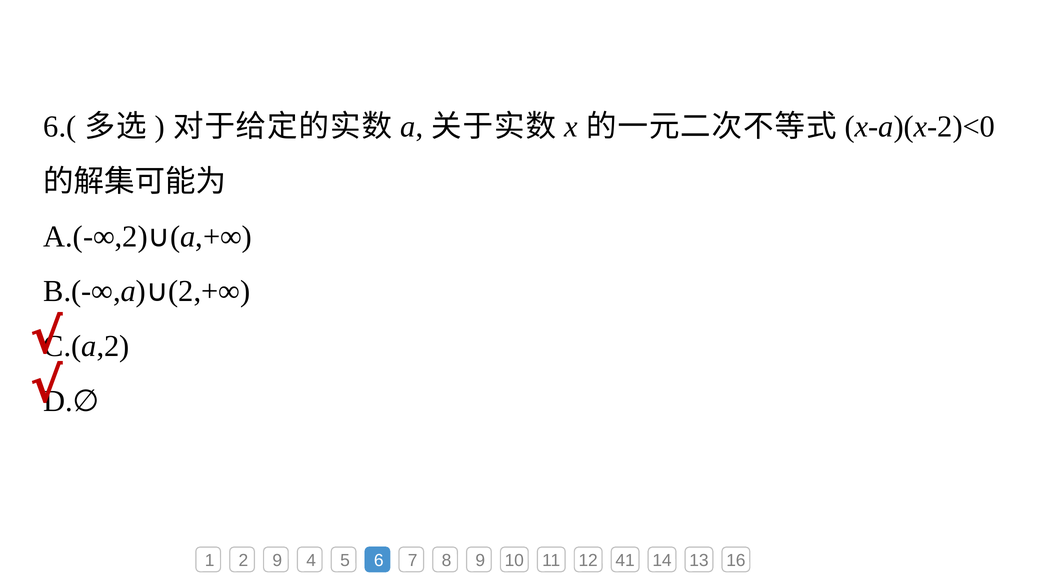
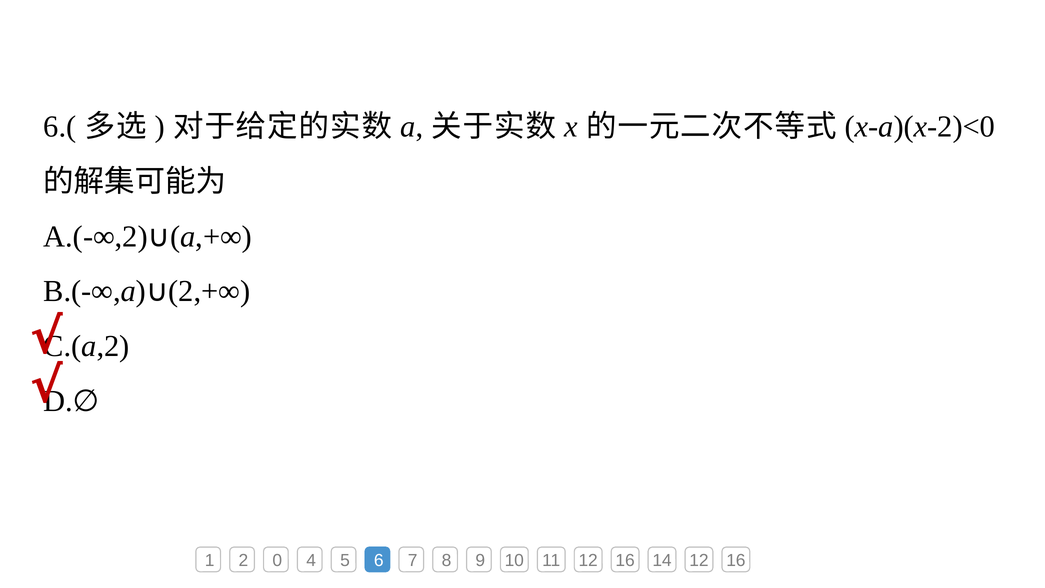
2 9: 9 -> 0
11 12 41: 41 -> 16
14 13: 13 -> 12
